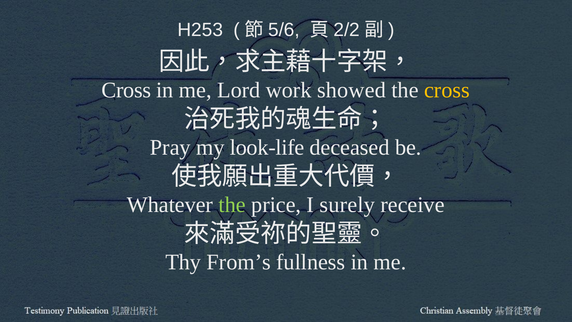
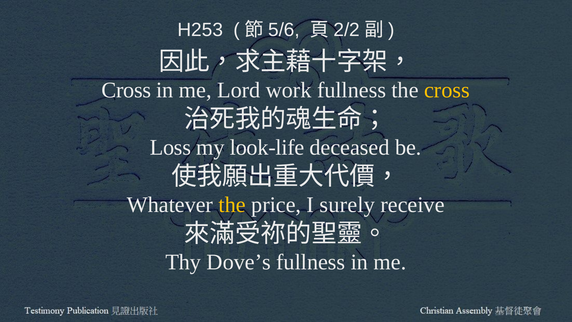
work showed: showed -> fullness
Pray: Pray -> Loss
the at (232, 205) colour: light green -> yellow
From’s: From’s -> Dove’s
